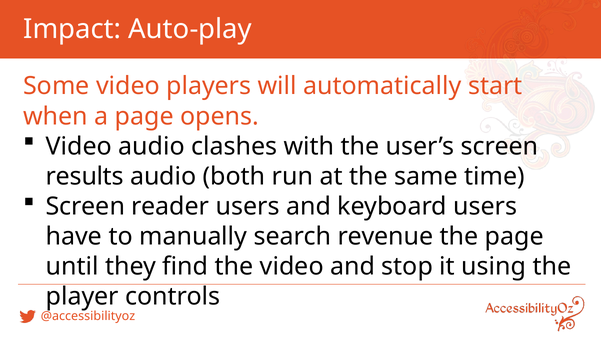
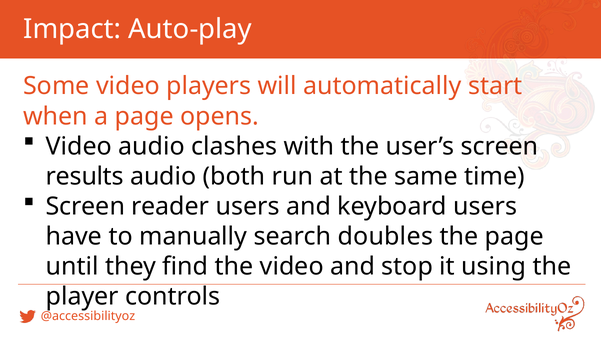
revenue: revenue -> doubles
